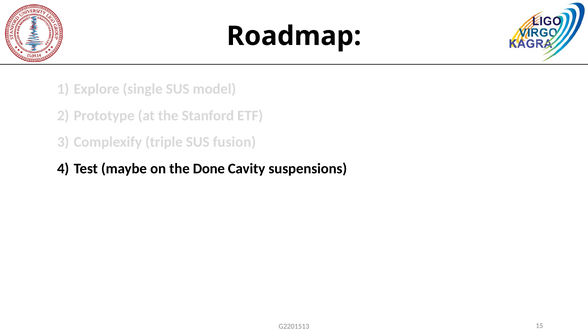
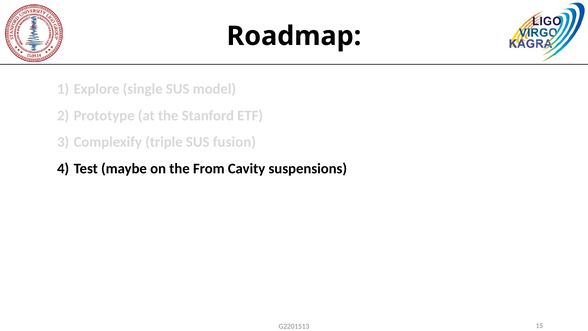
Done: Done -> From
